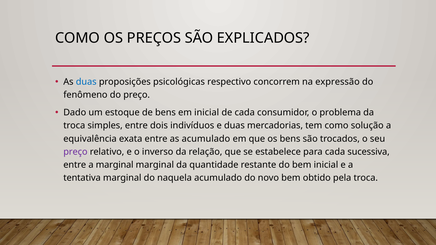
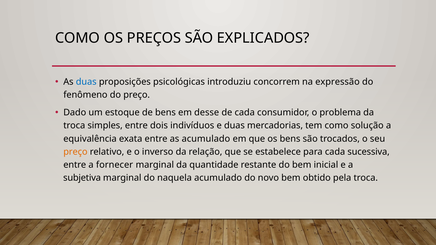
respectivo: respectivo -> introduziu
em inicial: inicial -> desse
preço at (75, 152) colour: purple -> orange
a marginal: marginal -> fornecer
tentativa: tentativa -> subjetiva
